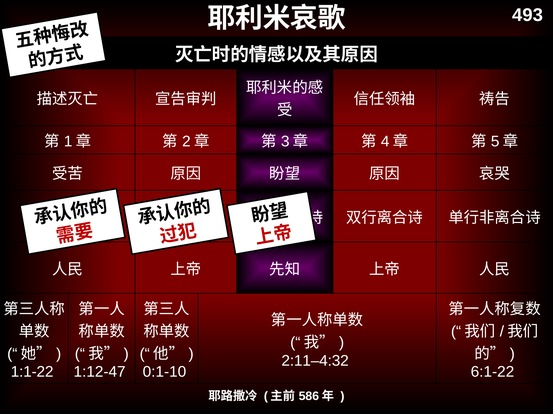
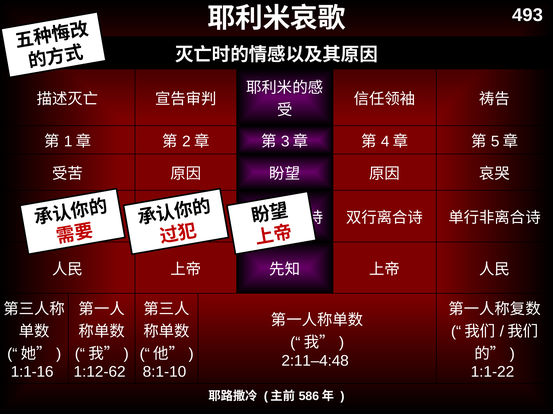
2:11–4:32: 2:11–4:32 -> 2:11–4:48
1:1-22: 1:1-22 -> 1:1-16
1:12-47: 1:12-47 -> 1:12-62
0:1-10: 0:1-10 -> 8:1-10
6:1-22: 6:1-22 -> 1:1-22
